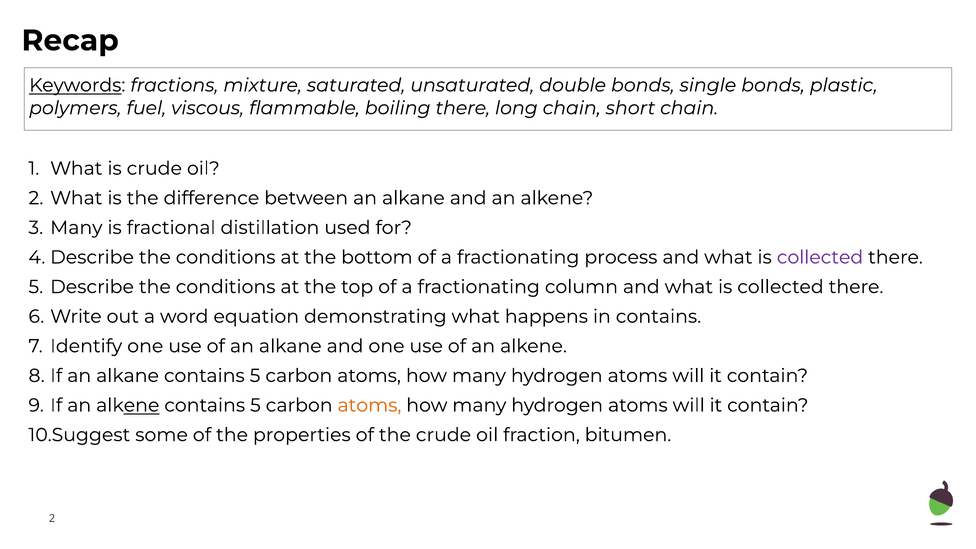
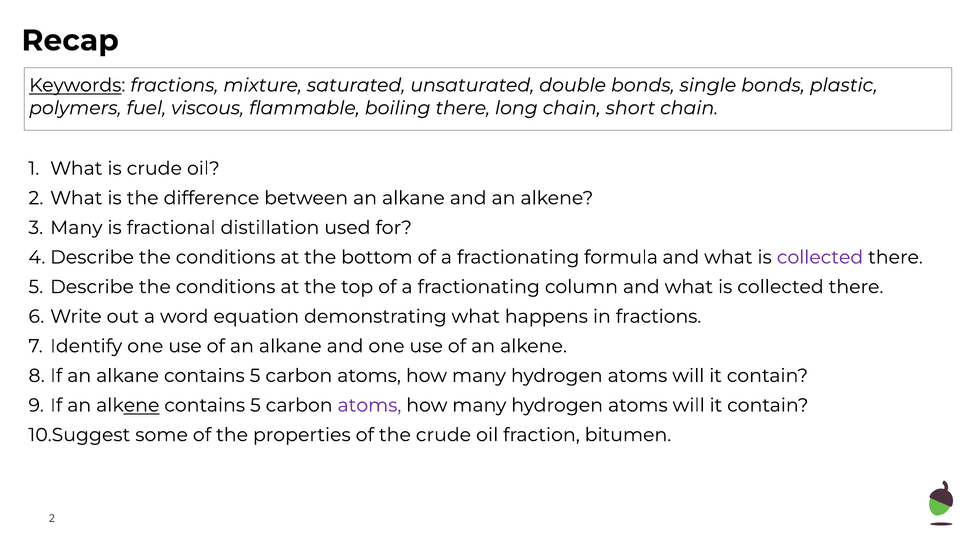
process: process -> formula
in contains: contains -> fractions
atoms at (369, 405) colour: orange -> purple
